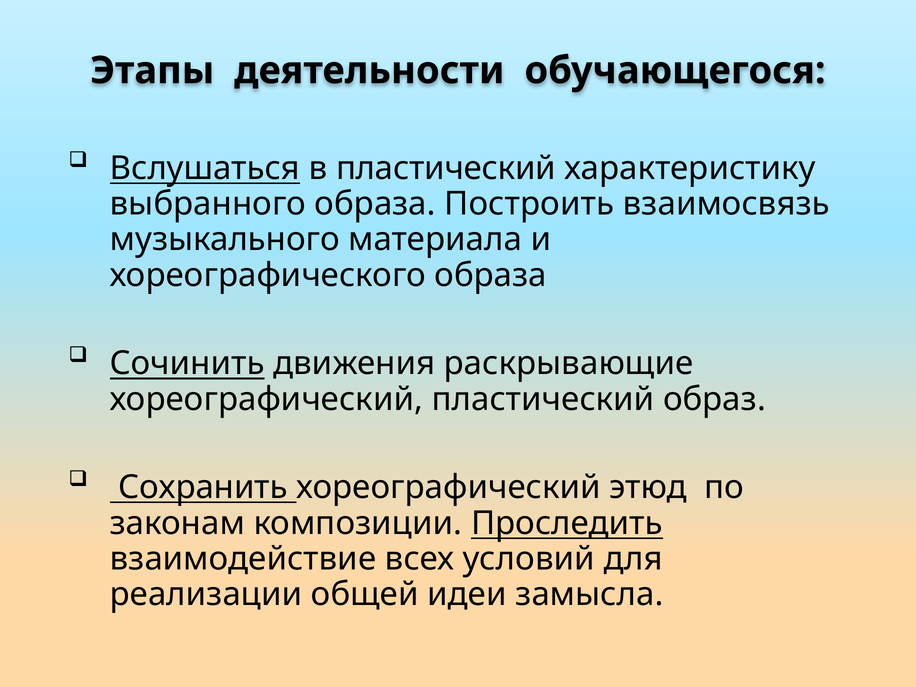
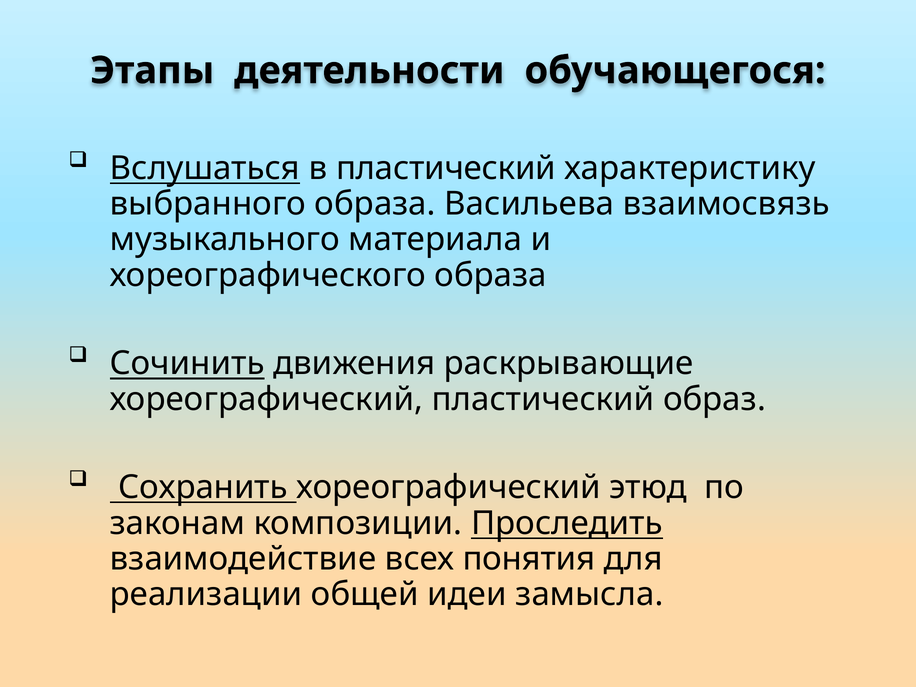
Построить: Построить -> Васильева
условий: условий -> понятия
